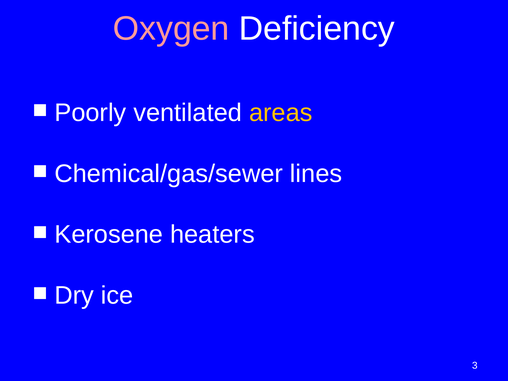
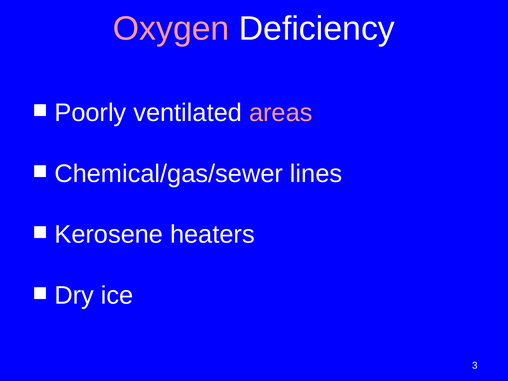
areas colour: yellow -> pink
